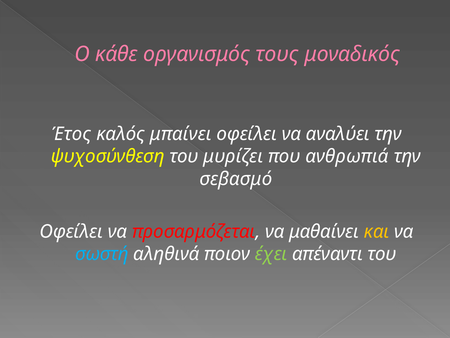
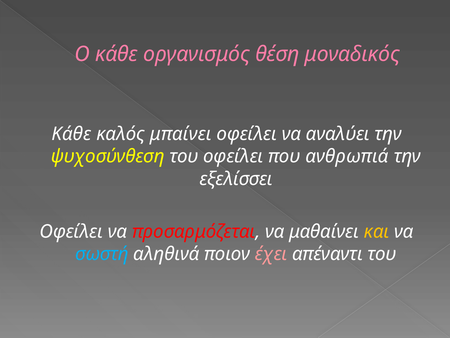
τους: τους -> θέση
Έτος at (71, 134): Έτος -> Κάθε
του μυρίζει: μυρίζει -> οφείλει
σεβασμό: σεβασμό -> εξελίσσει
έχει colour: light green -> pink
